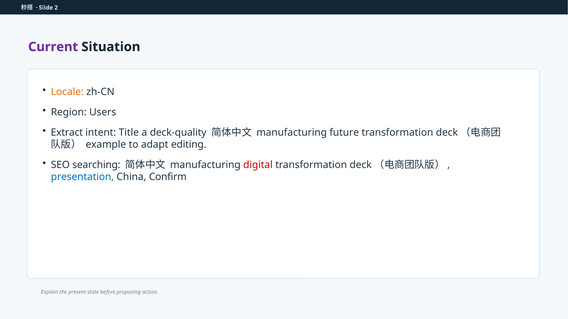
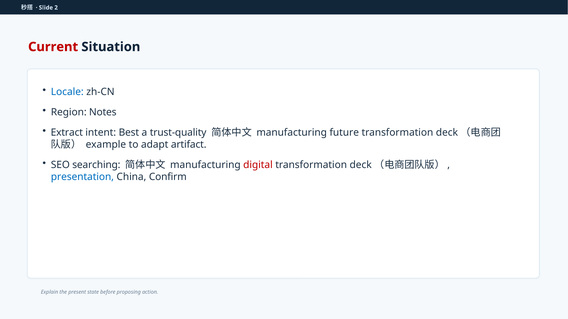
Current colour: purple -> red
Locale colour: orange -> blue
Users: Users -> Notes
Title: Title -> Best
deck-quality: deck-quality -> trust-quality
editing: editing -> artifact
